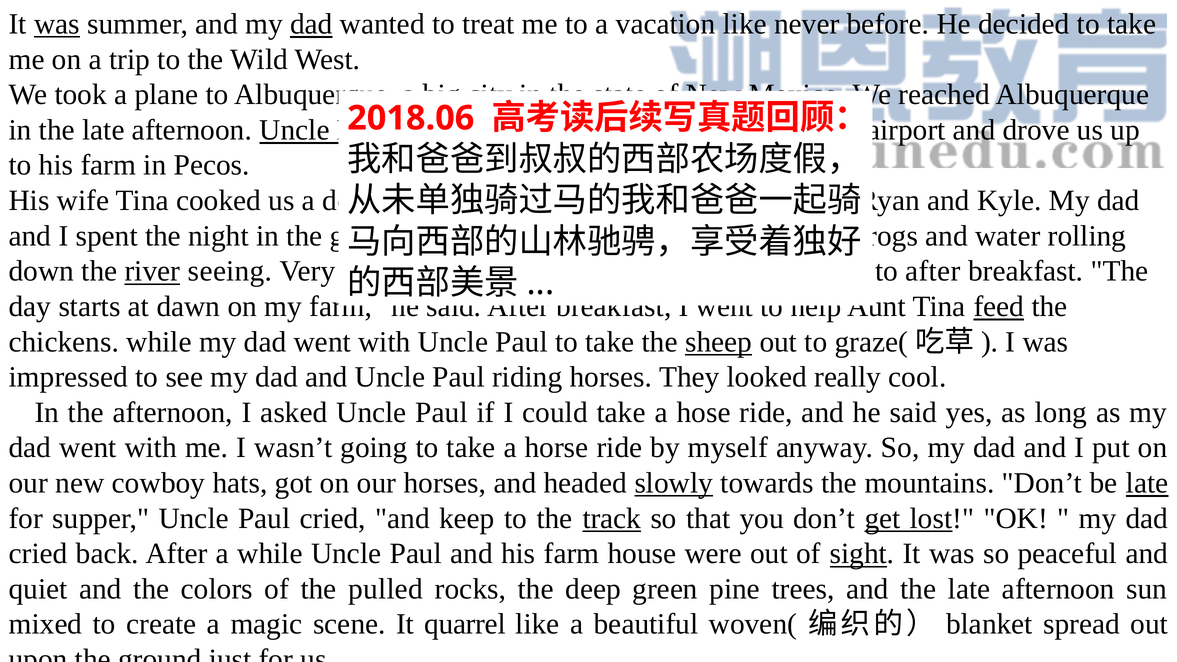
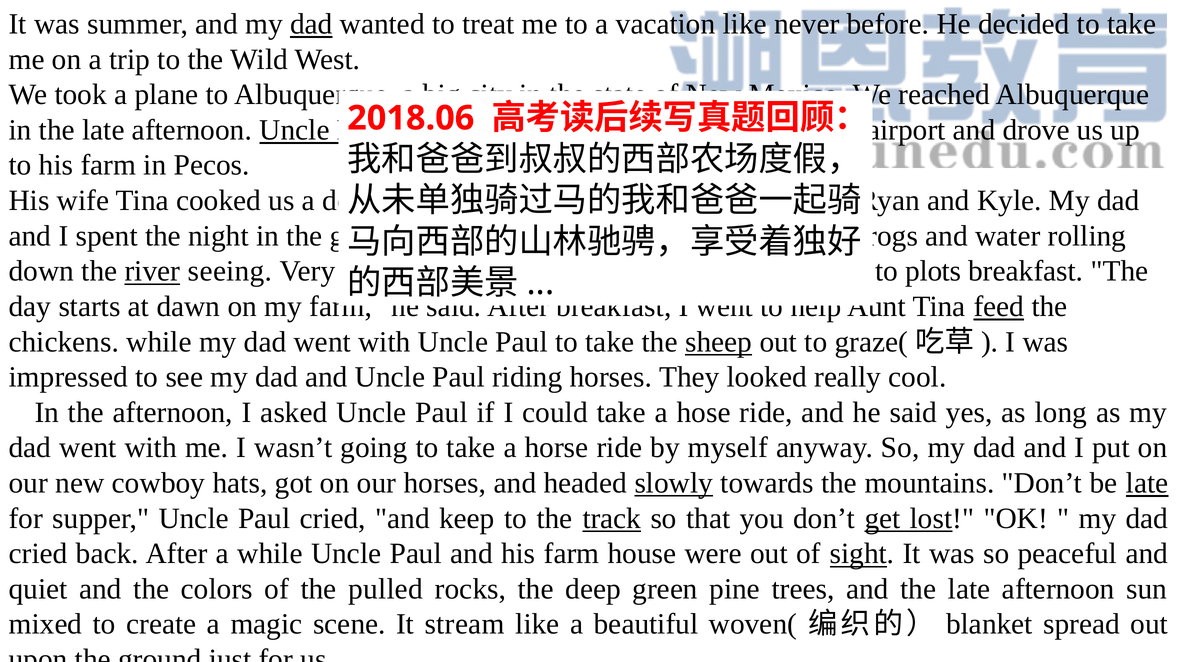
was at (57, 24) underline: present -> none
to after: after -> plots
quarrel: quarrel -> stream
